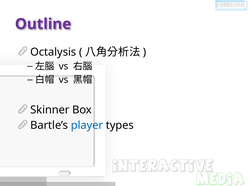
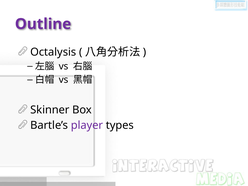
player colour: blue -> purple
